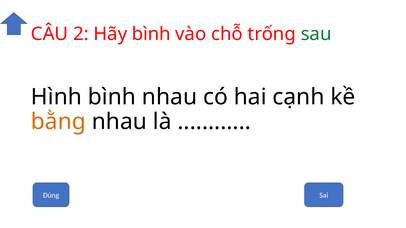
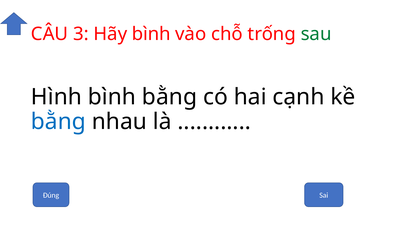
2: 2 -> 3
bình nhau: nhau -> bằng
bằng at (58, 122) colour: orange -> blue
